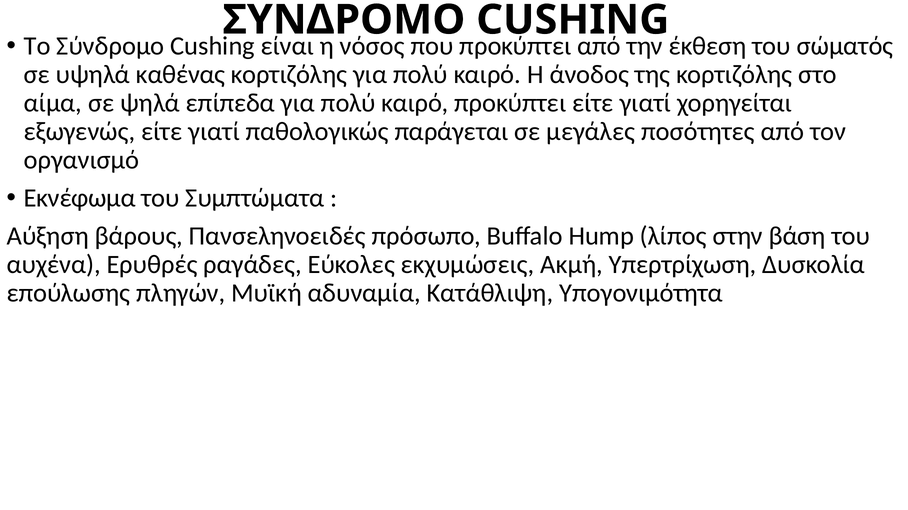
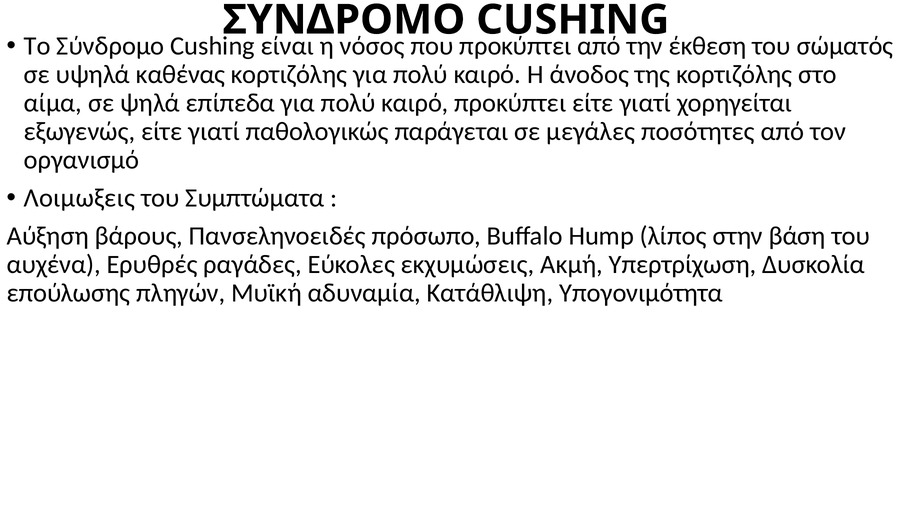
Εκνέφωμα: Εκνέφωμα -> Λοιμωξεις
